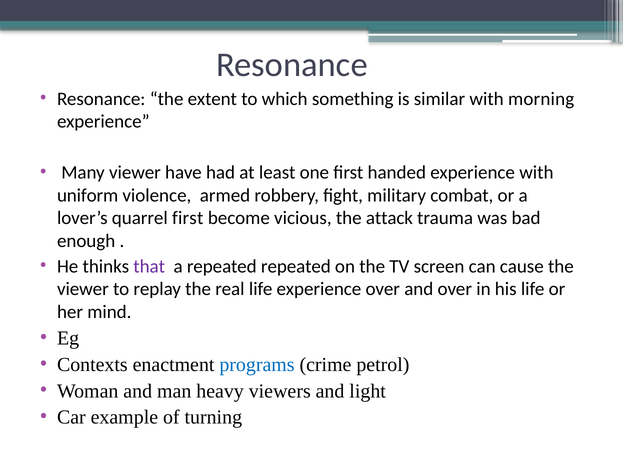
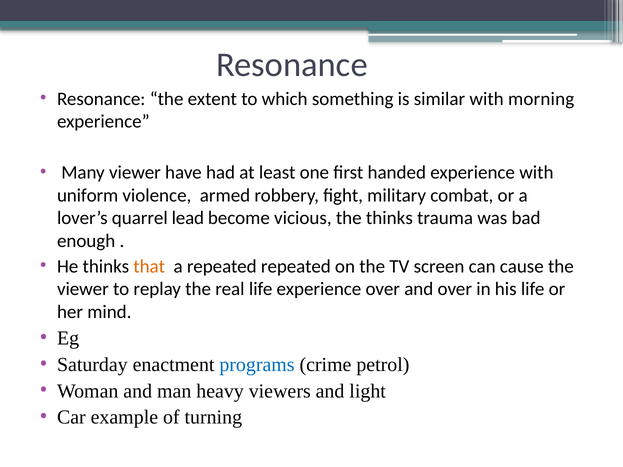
quarrel first: first -> lead
the attack: attack -> thinks
that colour: purple -> orange
Contexts: Contexts -> Saturday
